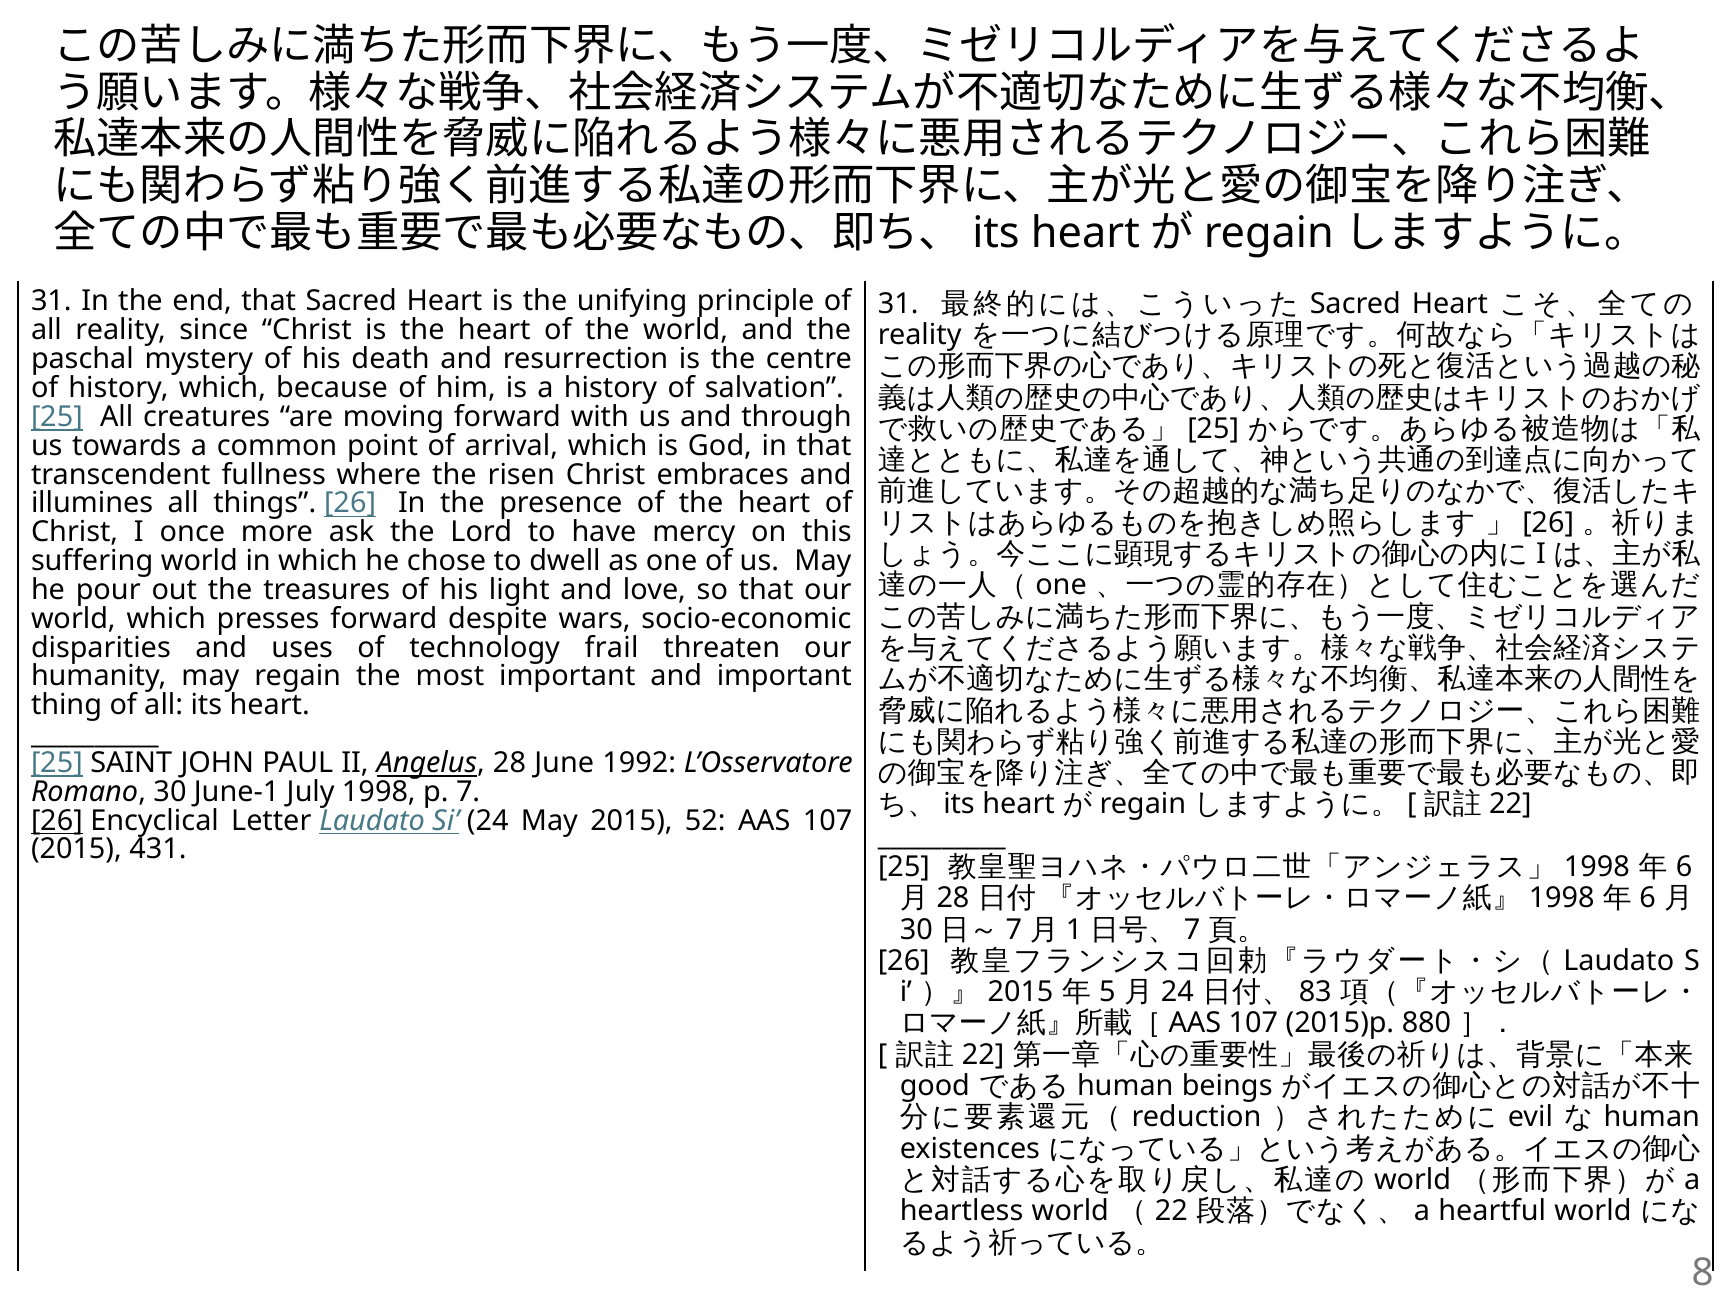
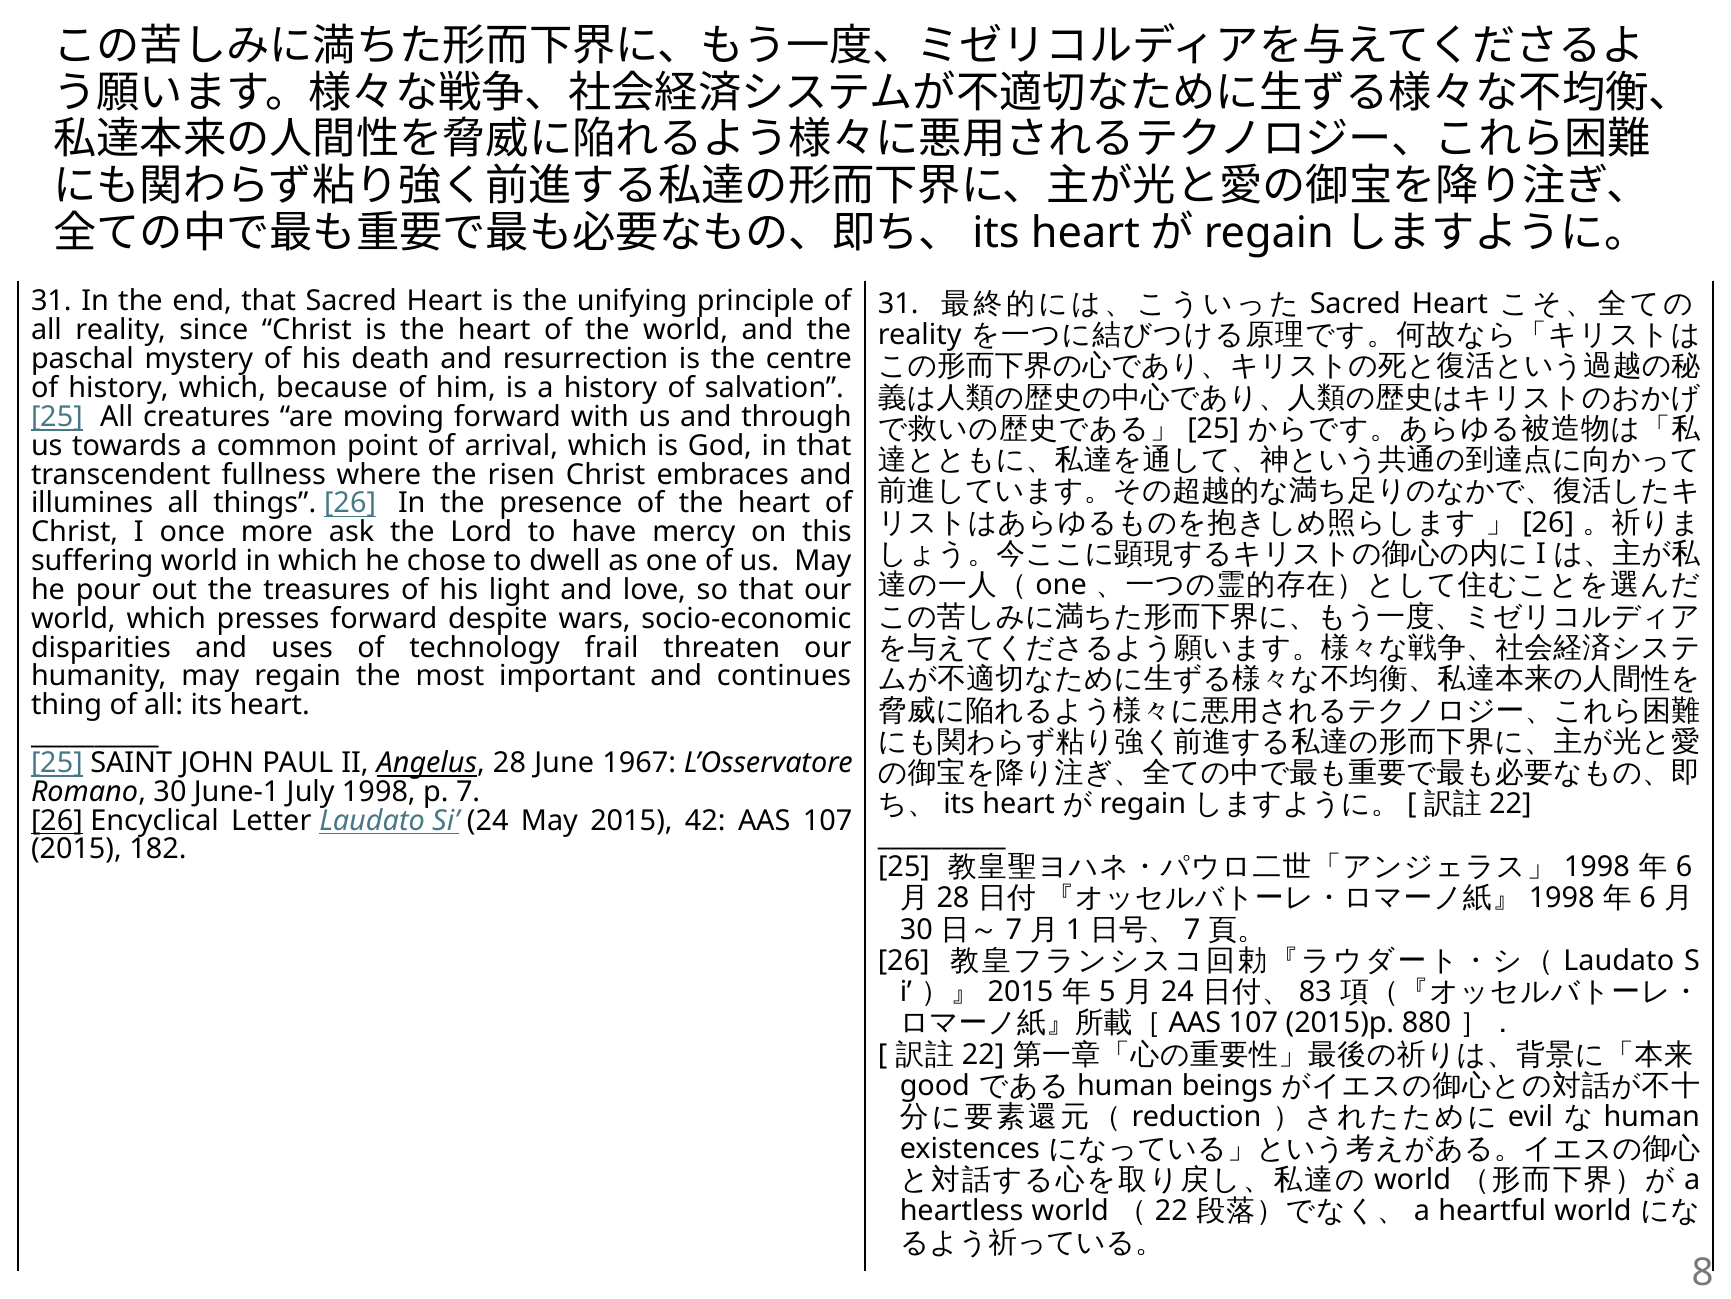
and important: important -> continues
1992: 1992 -> 1967
52: 52 -> 42
431: 431 -> 182
